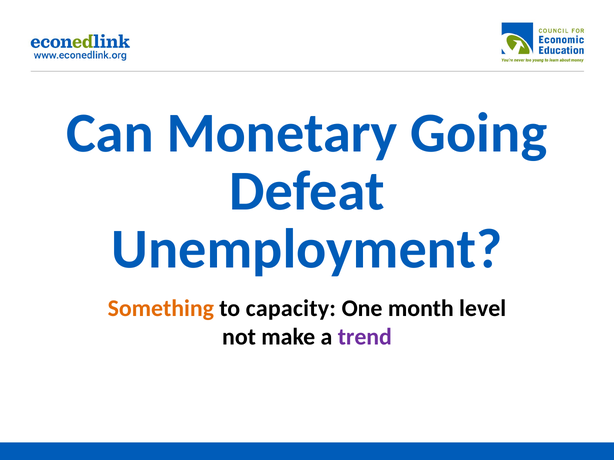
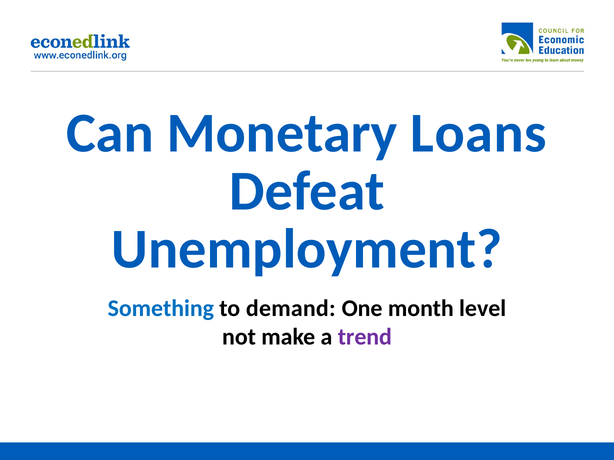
Going: Going -> Loans
Something colour: orange -> blue
capacity: capacity -> demand
